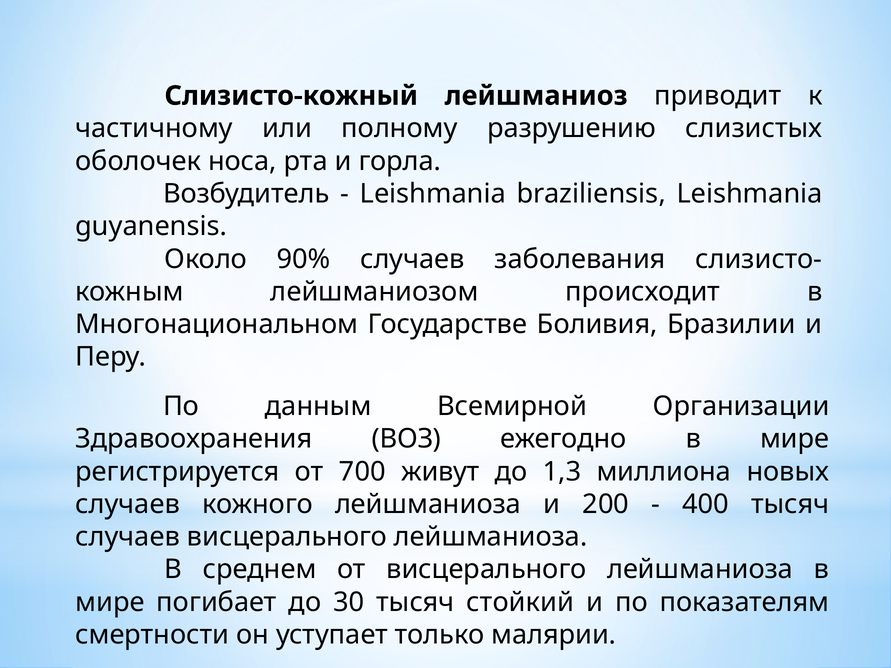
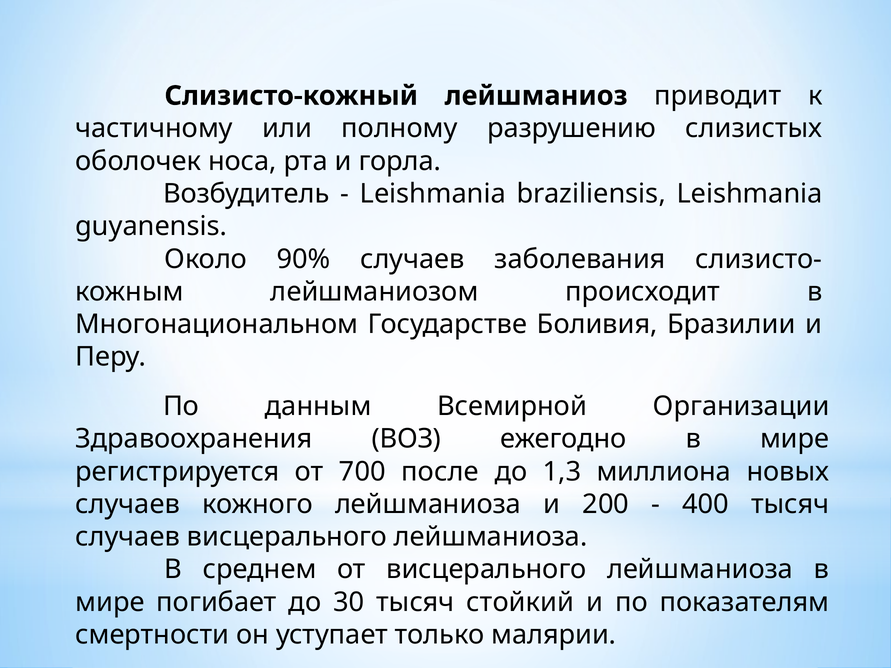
живут: живут -> после
